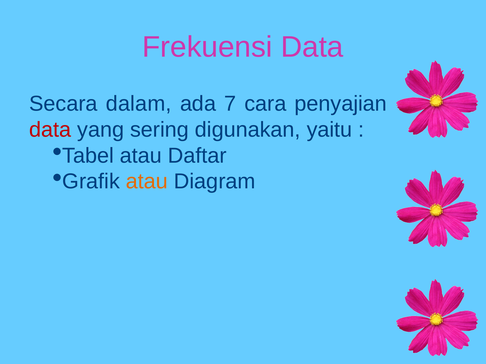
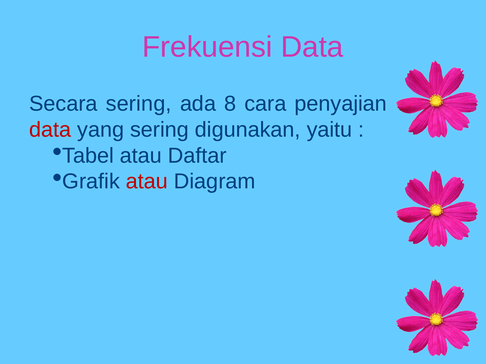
Secara dalam: dalam -> sering
7: 7 -> 8
atau at (147, 182) colour: orange -> red
